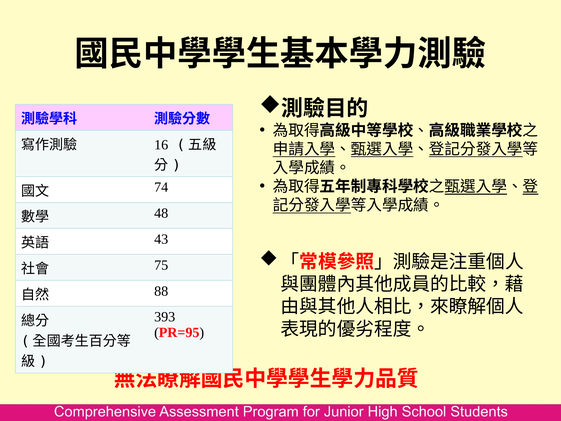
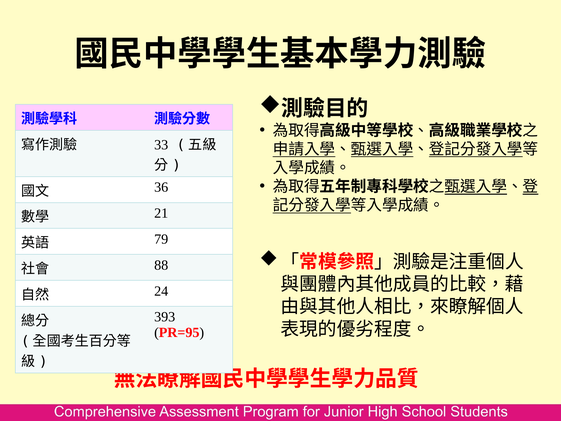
16: 16 -> 33
74: 74 -> 36
48: 48 -> 21
43: 43 -> 79
75: 75 -> 88
88: 88 -> 24
